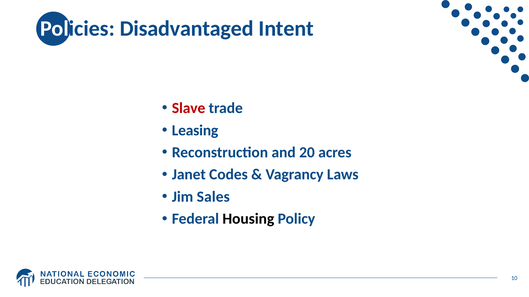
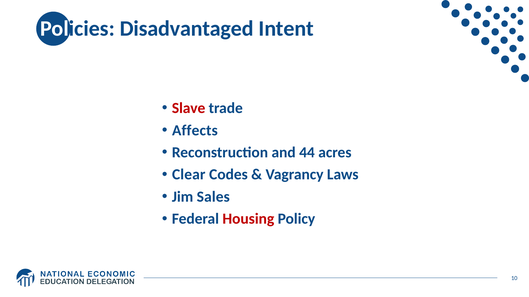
Leasing: Leasing -> Affects
20: 20 -> 44
Janet: Janet -> Clear
Housing colour: black -> red
